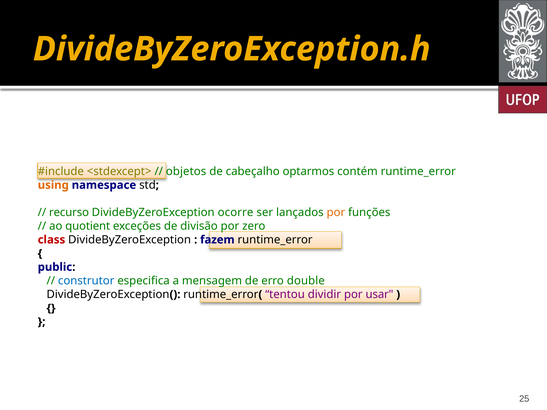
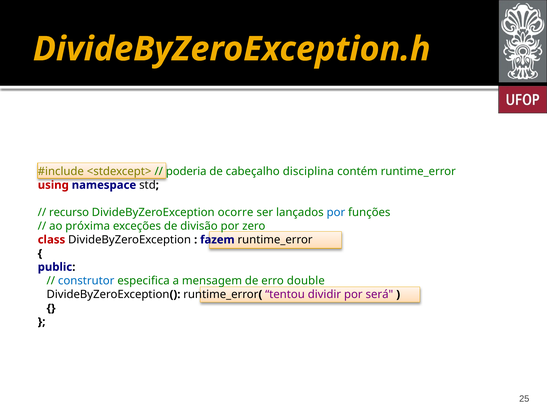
objetos: objetos -> poderia
optarmos: optarmos -> disciplina
using colour: orange -> red
por at (336, 213) colour: orange -> blue
quotient: quotient -> próxima
usar: usar -> será
